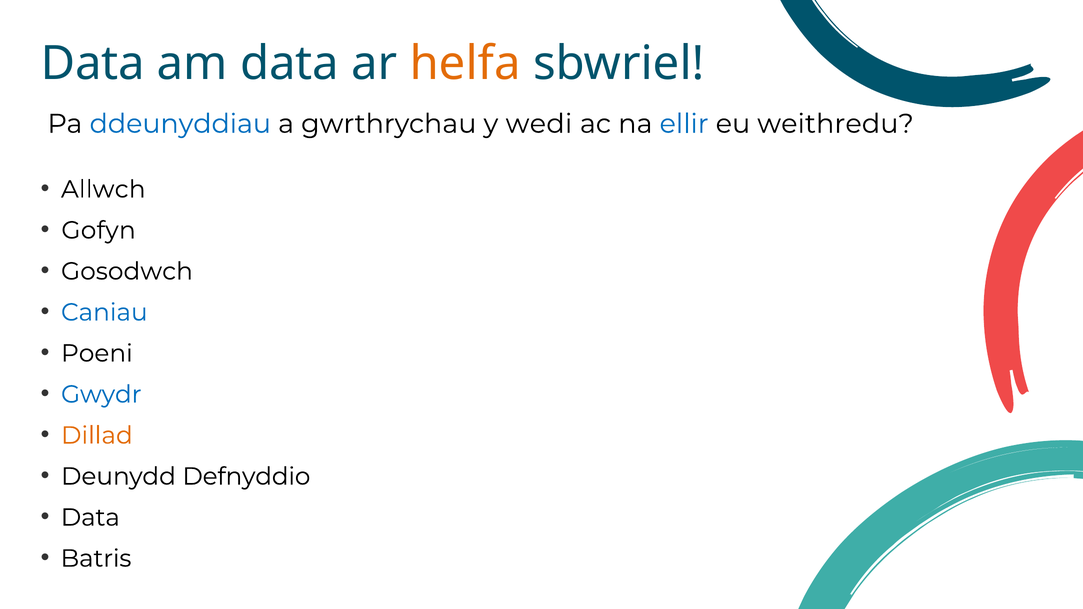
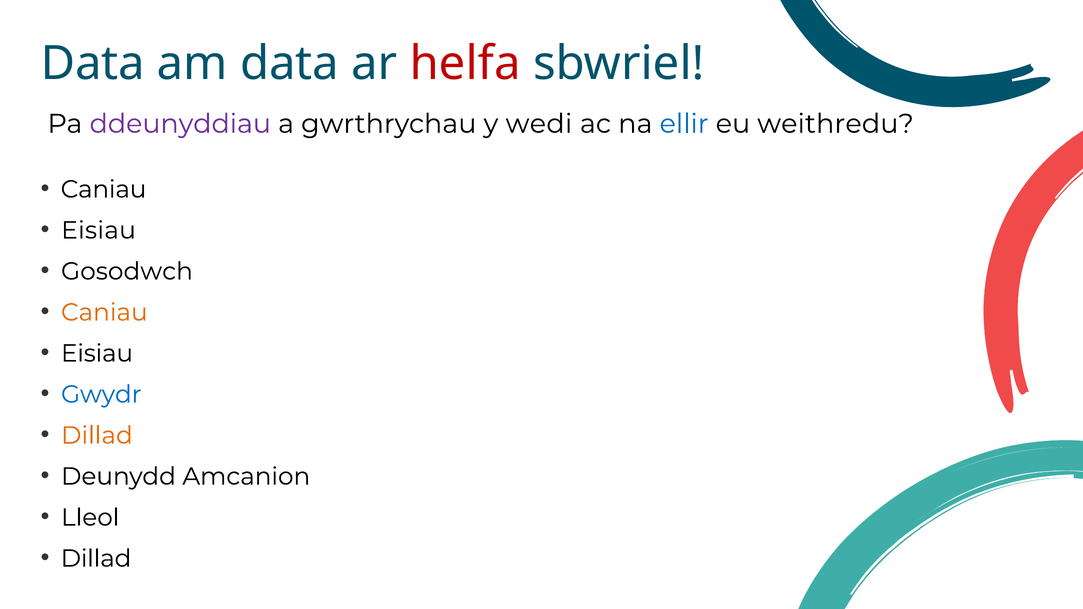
helfa colour: orange -> red
ddeunyddiau colour: blue -> purple
Allwch at (103, 189): Allwch -> Caniau
Gofyn at (99, 230): Gofyn -> Eisiau
Caniau at (104, 312) colour: blue -> orange
Poeni at (97, 354): Poeni -> Eisiau
Defnyddio: Defnyddio -> Amcanion
Data at (90, 518): Data -> Lleol
Batris at (96, 559): Batris -> Dillad
